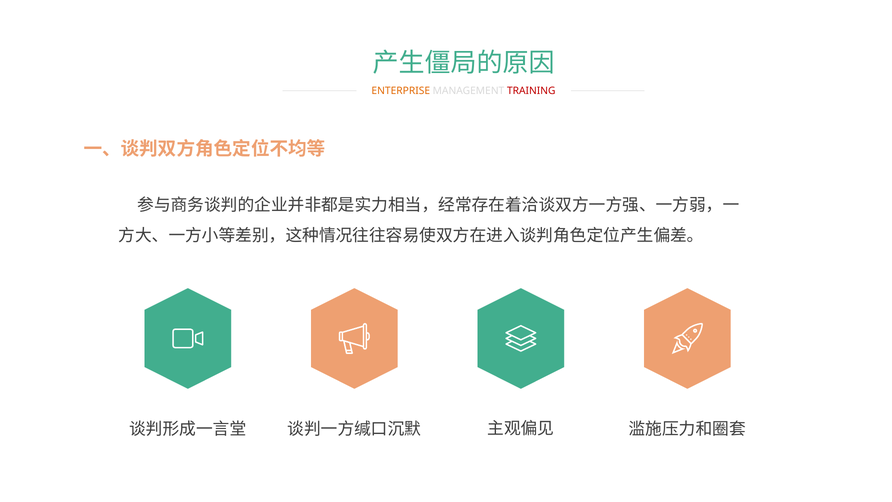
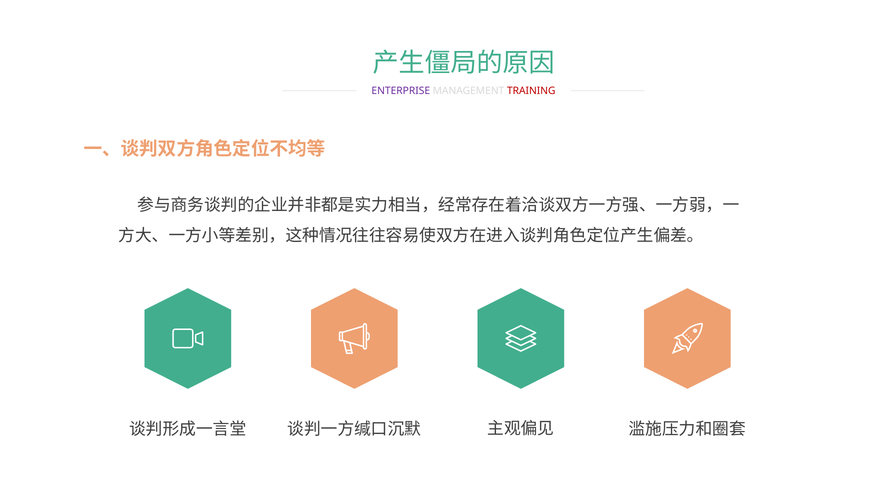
ENTERPRISE colour: orange -> purple
